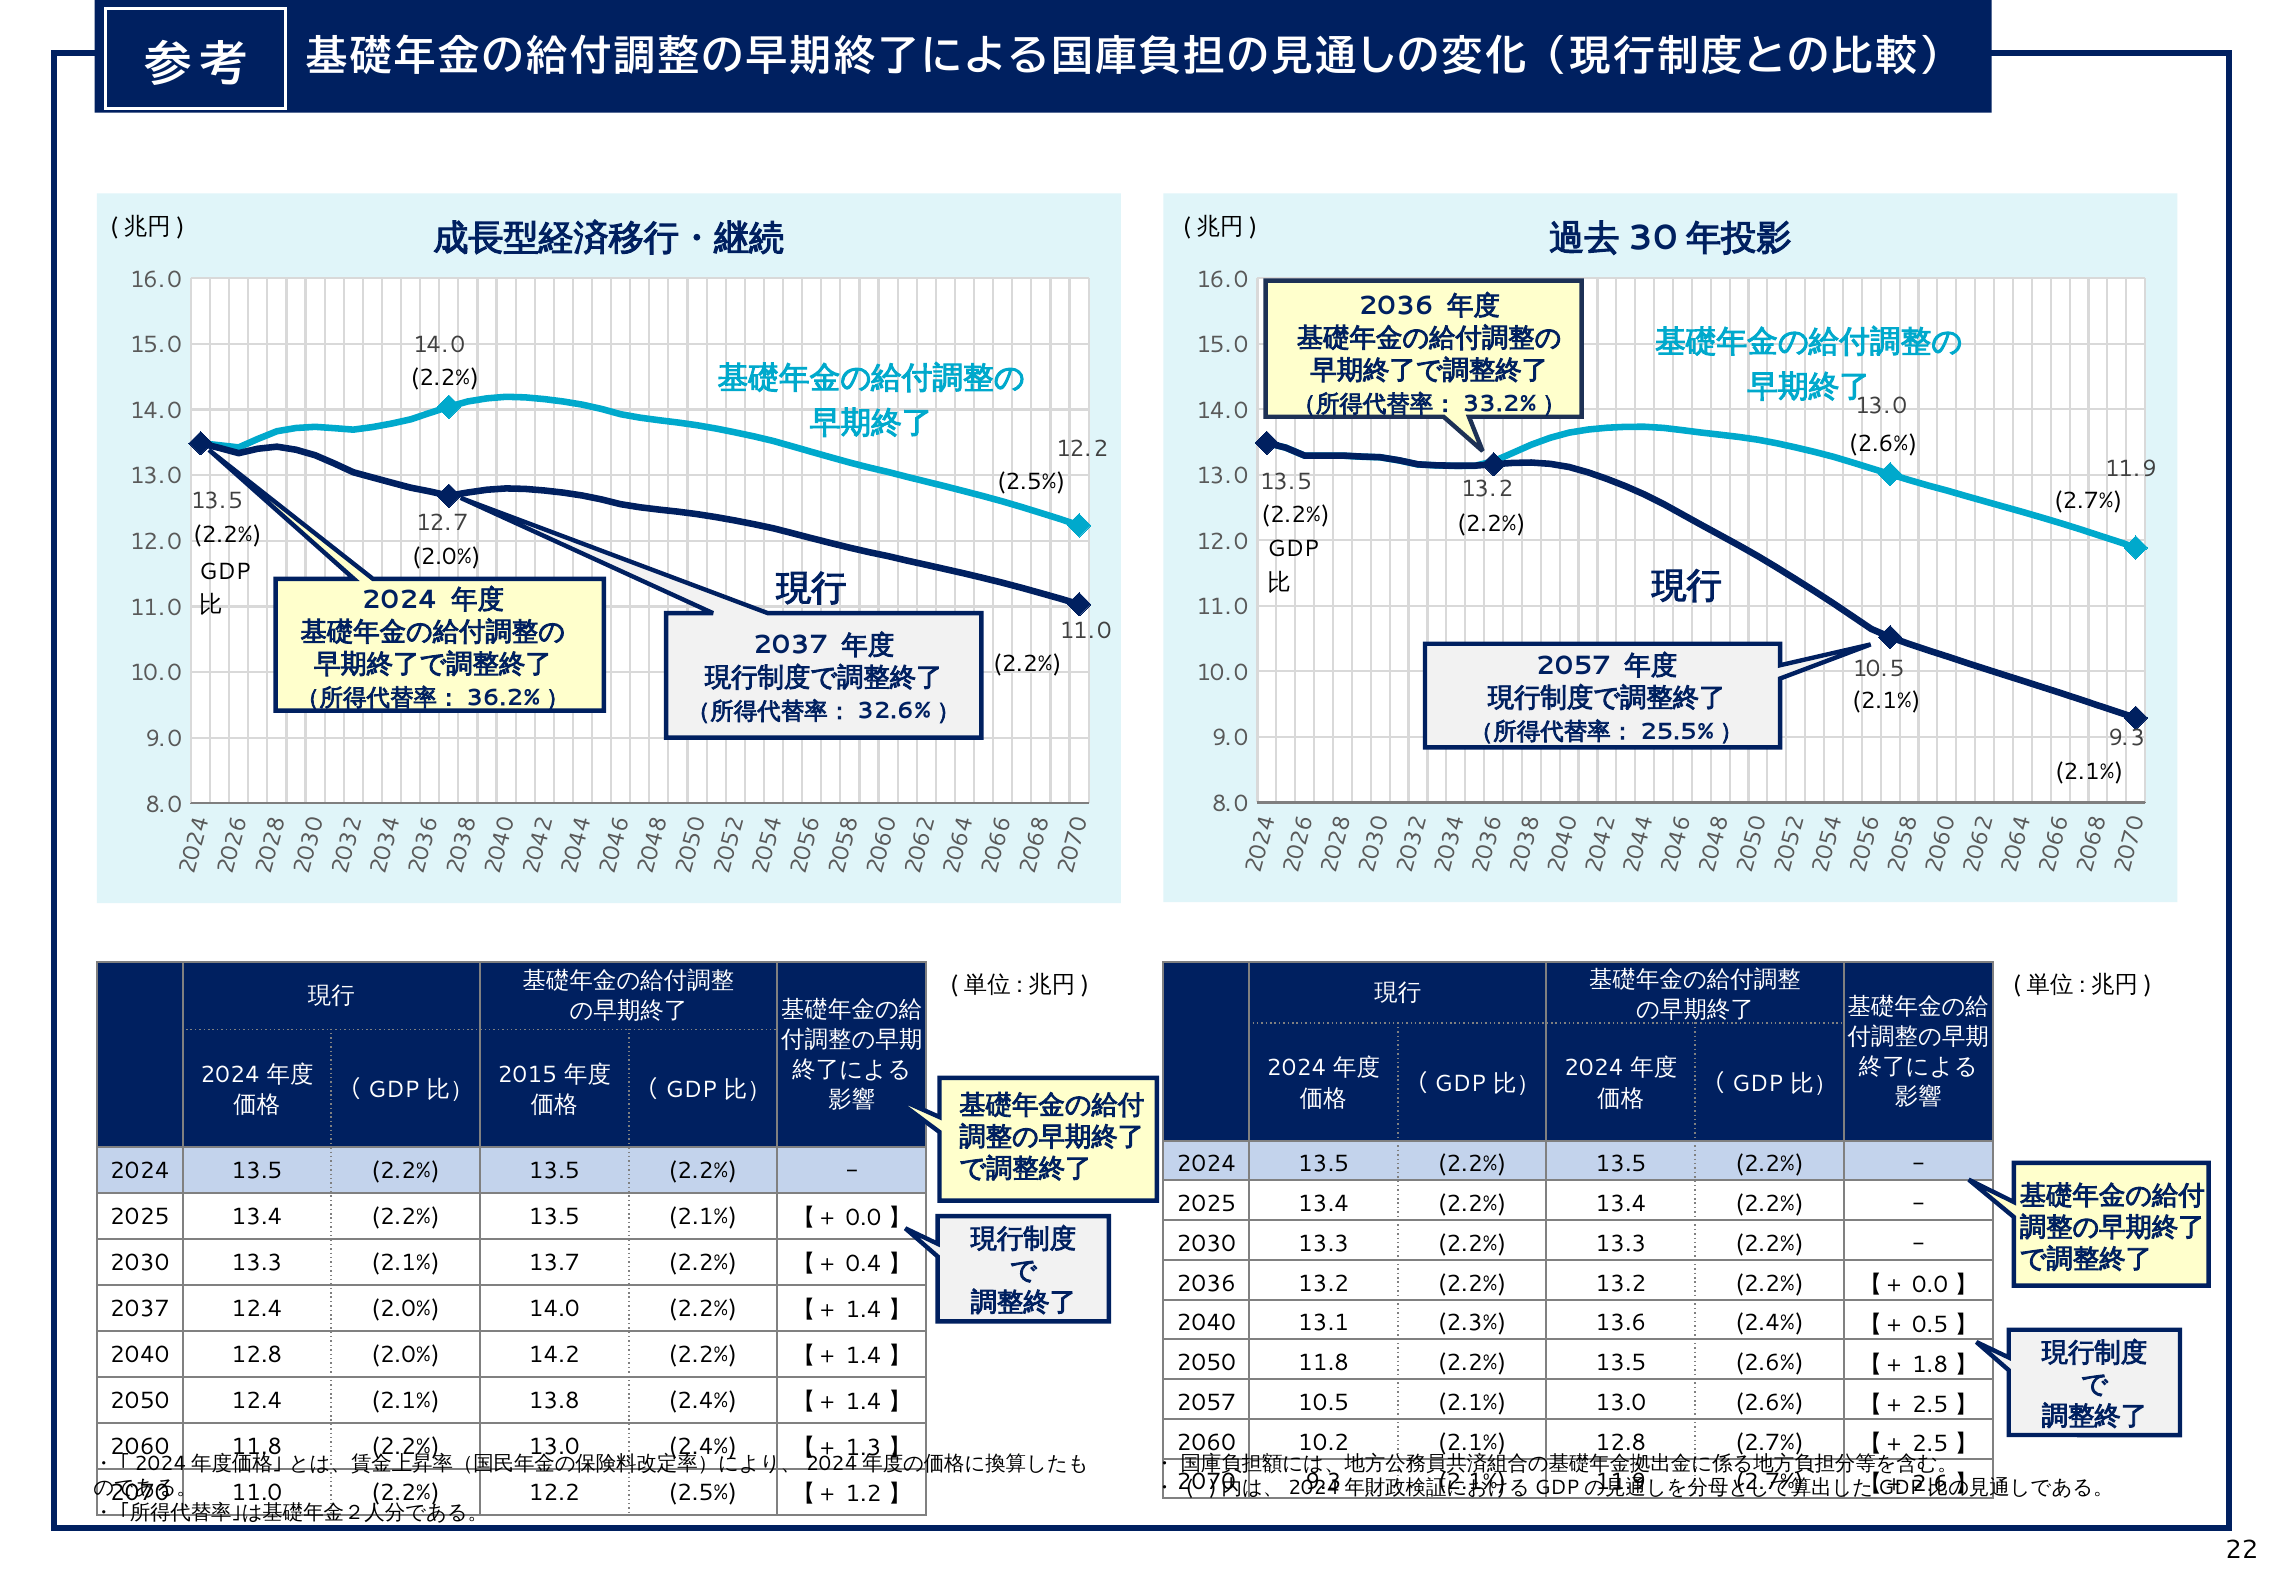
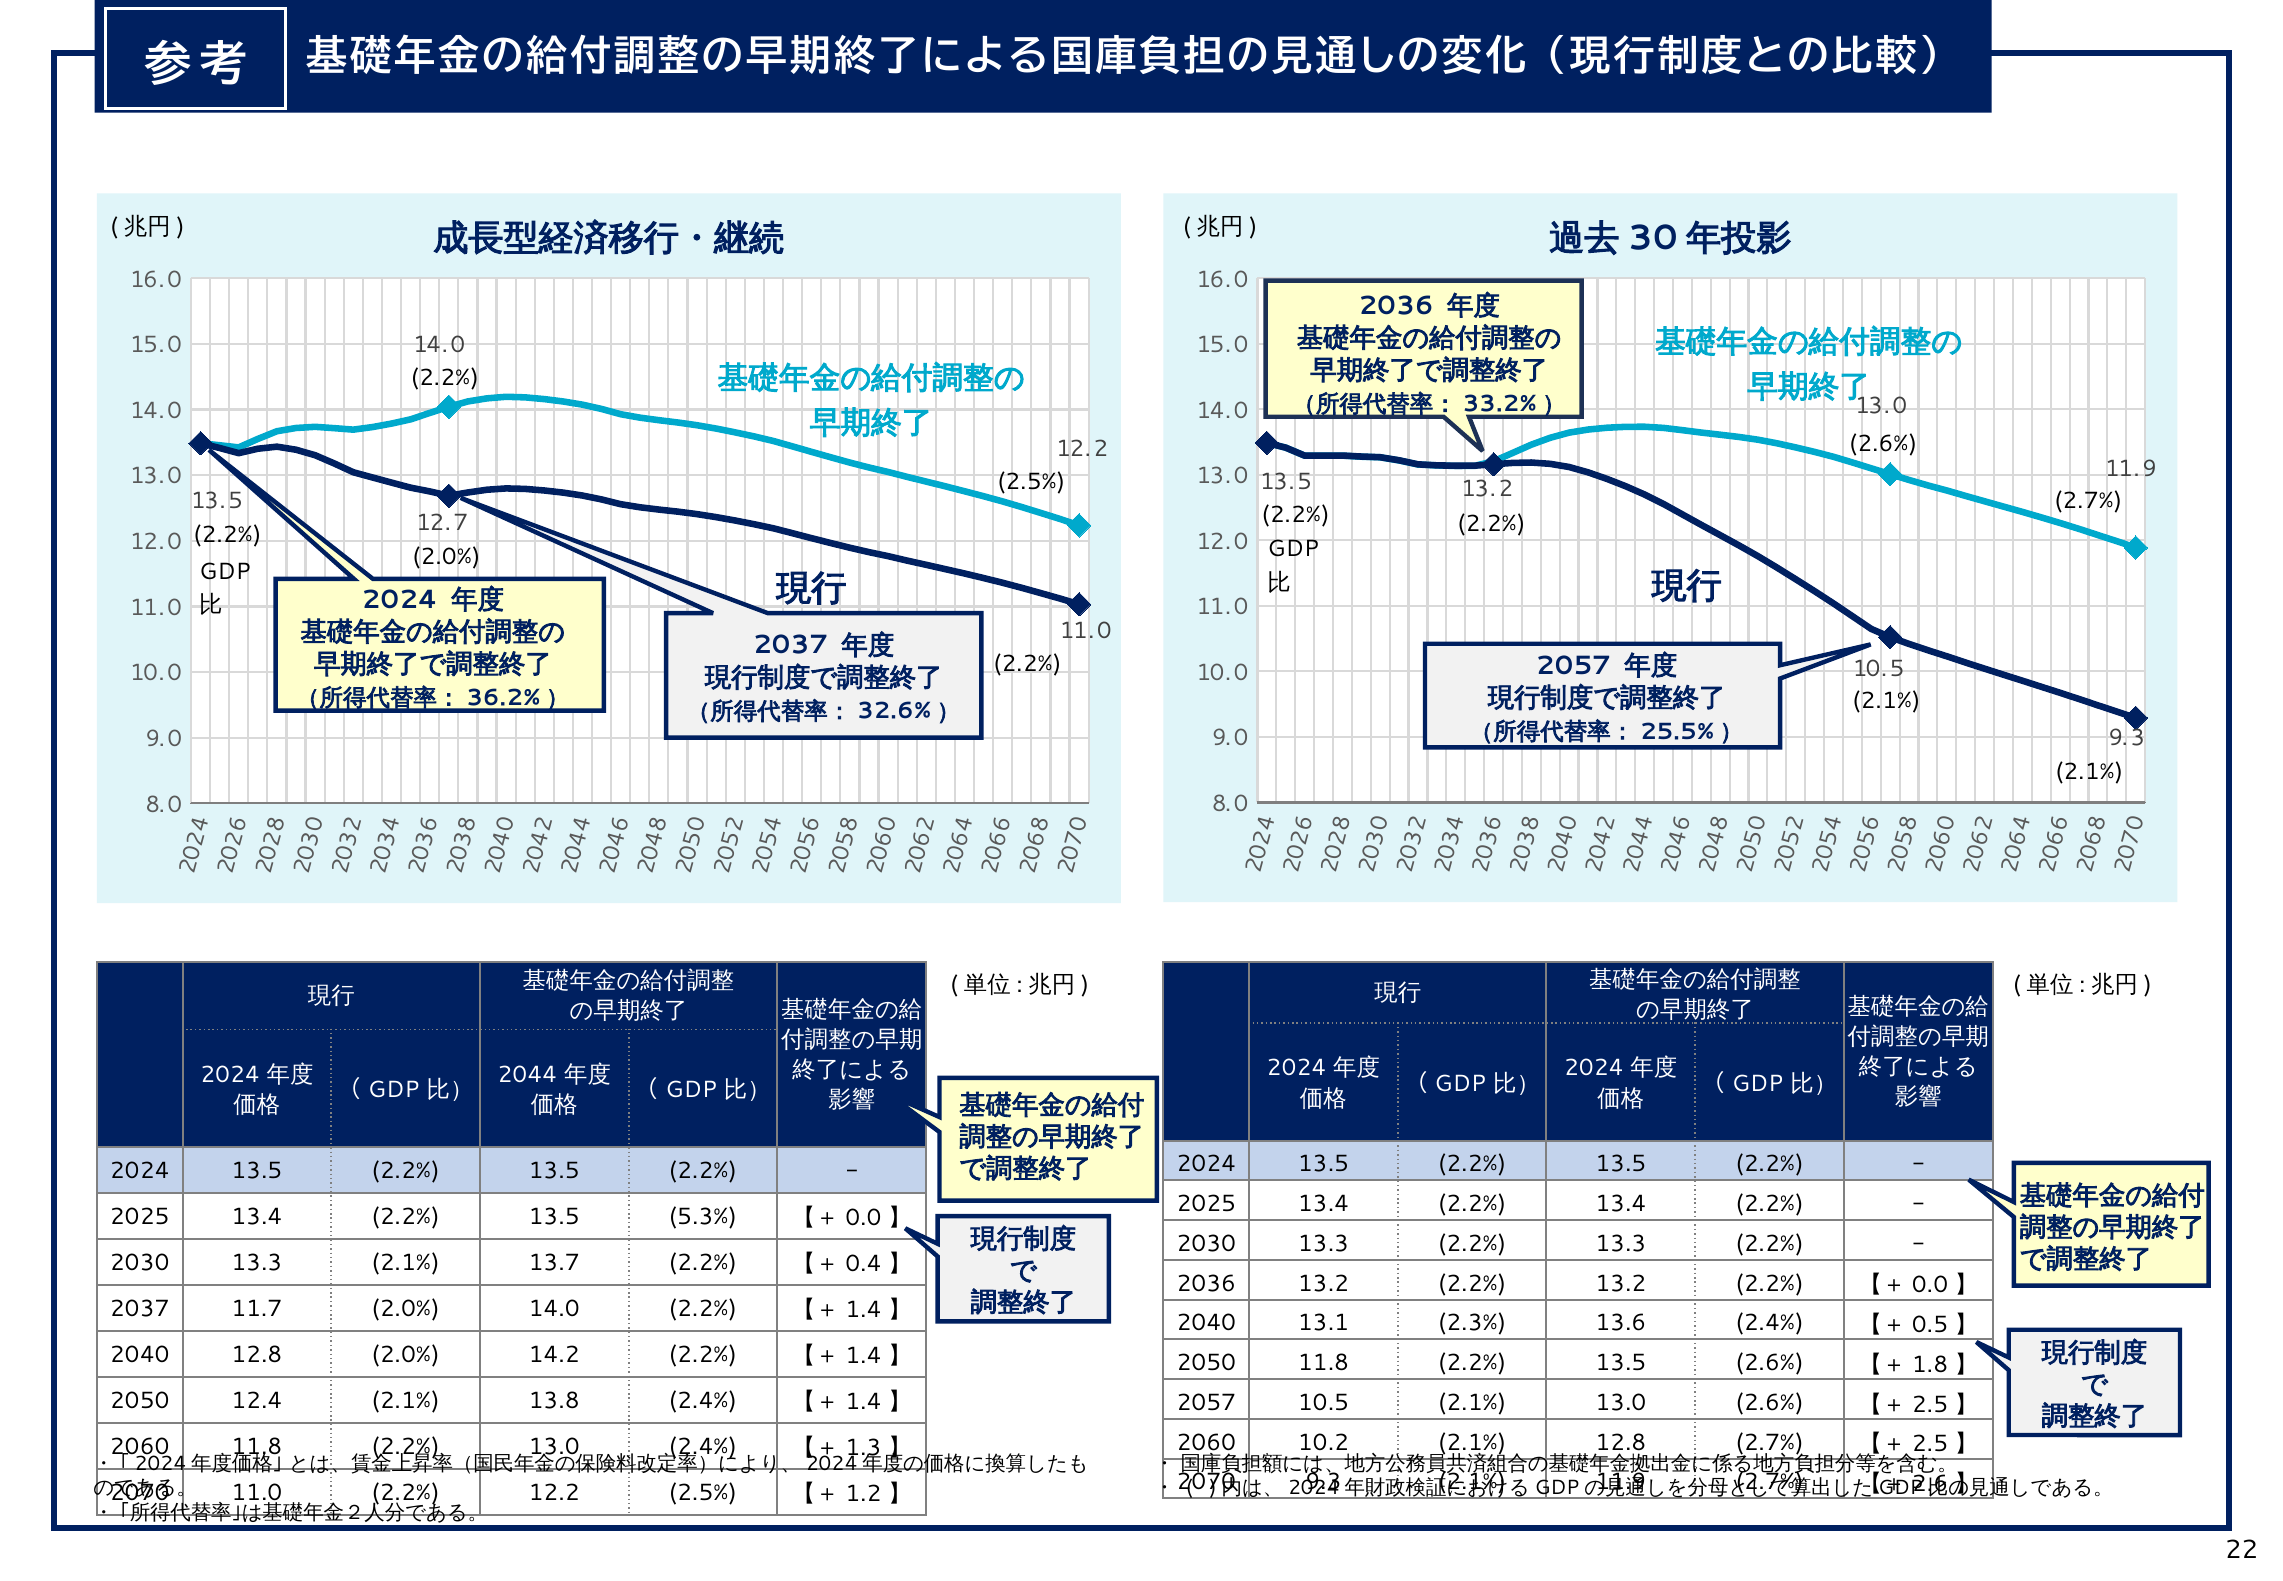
2015: 2015 -> 2044
13.5 2.1%: 2.1% -> 5.3%
2037 12.4: 12.4 -> 11.7
